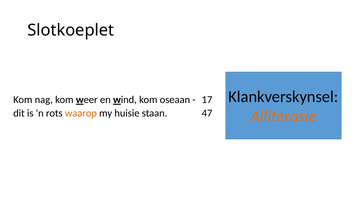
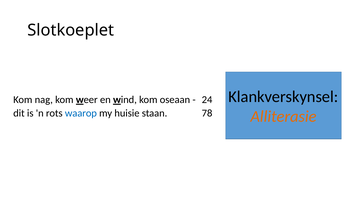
17: 17 -> 24
waarop colour: orange -> blue
47: 47 -> 78
